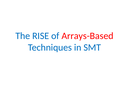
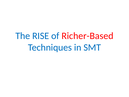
Arrays-Based: Arrays-Based -> Richer-Based
